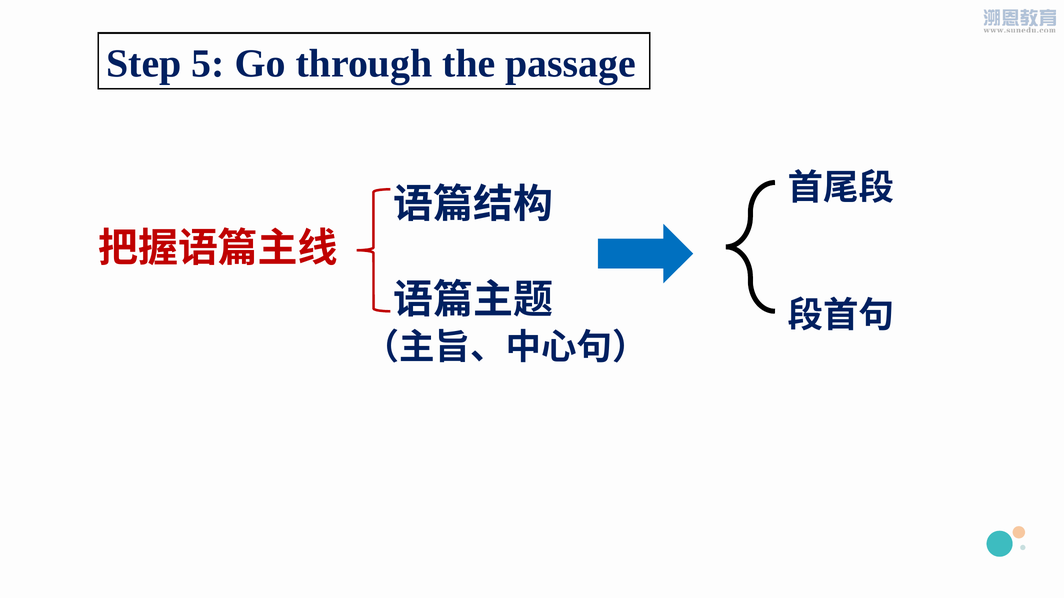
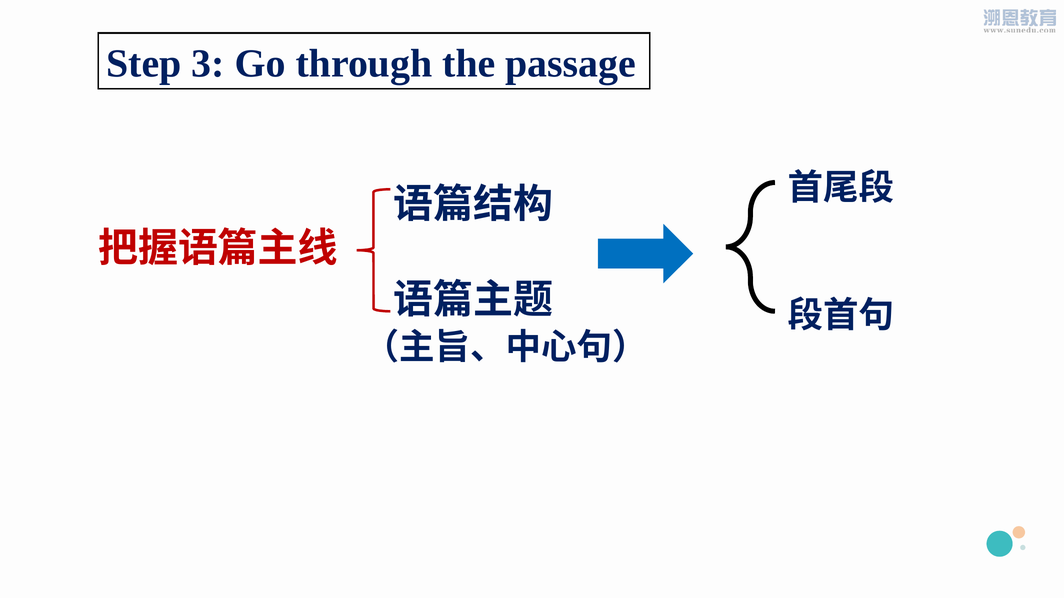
5: 5 -> 3
